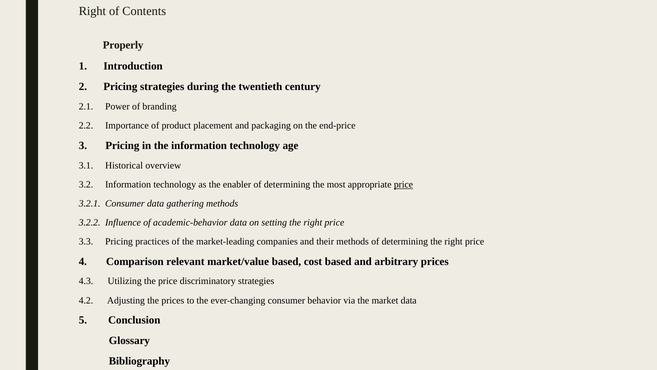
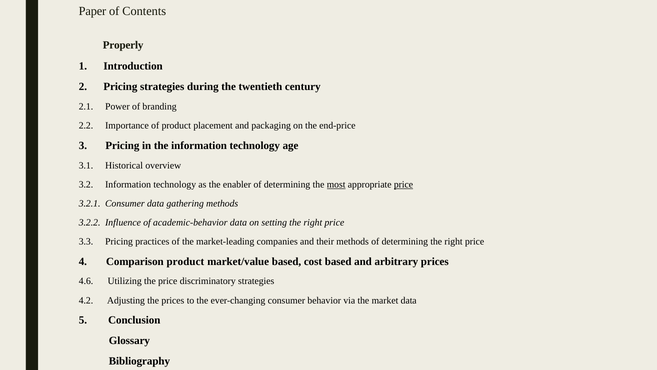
Right at (92, 11): Right -> Paper
most underline: none -> present
Comparison relevant: relevant -> product
4.3: 4.3 -> 4.6
